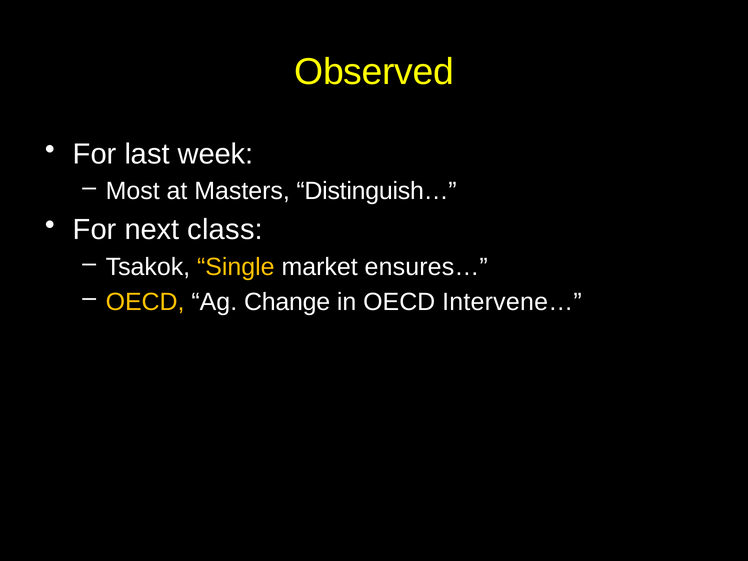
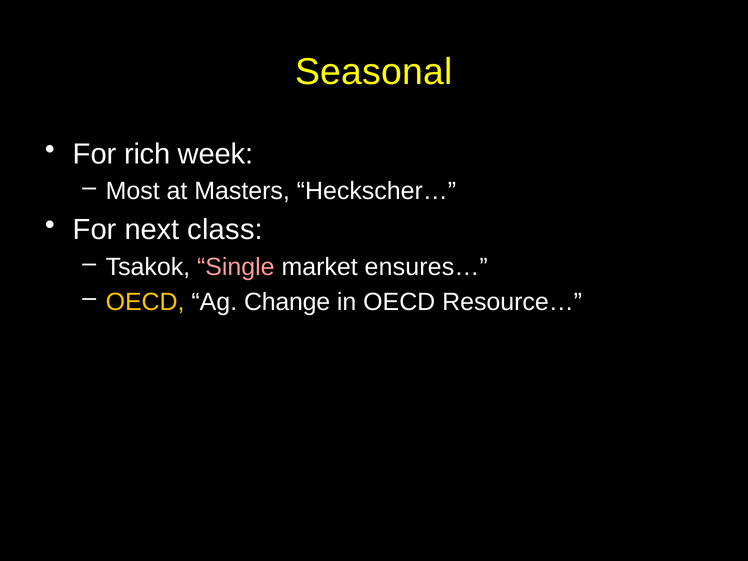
Observed: Observed -> Seasonal
last: last -> rich
Distinguish…: Distinguish… -> Heckscher…
Single colour: yellow -> pink
Intervene…: Intervene… -> Resource…
